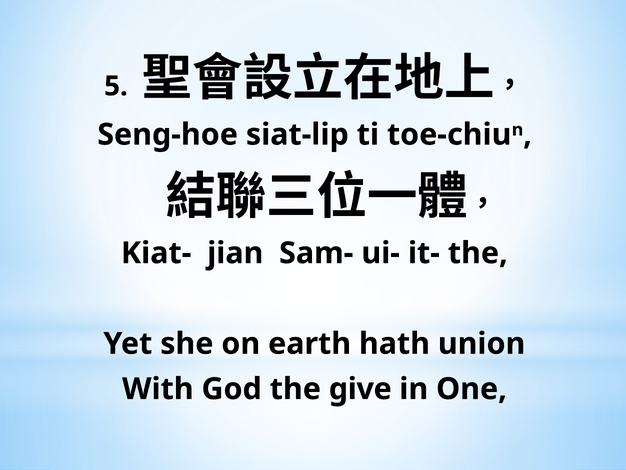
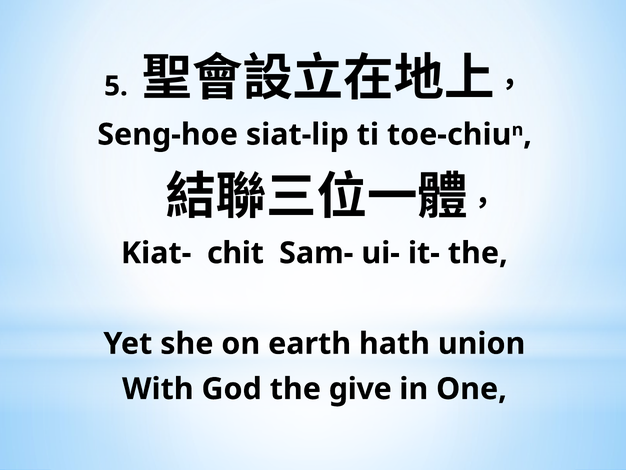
jian: jian -> chit
